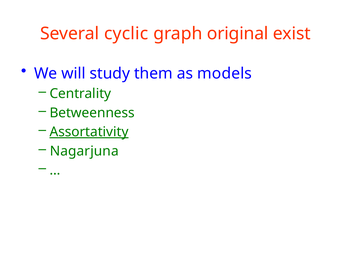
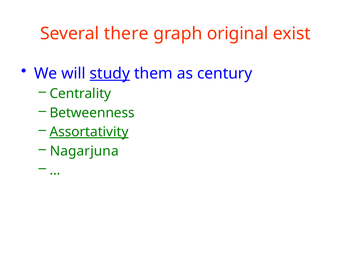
cyclic: cyclic -> there
study underline: none -> present
models: models -> century
